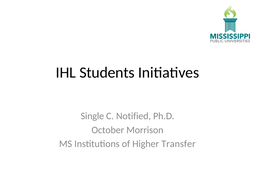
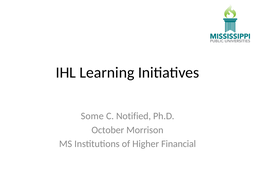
Students: Students -> Learning
Single: Single -> Some
Transfer: Transfer -> Financial
